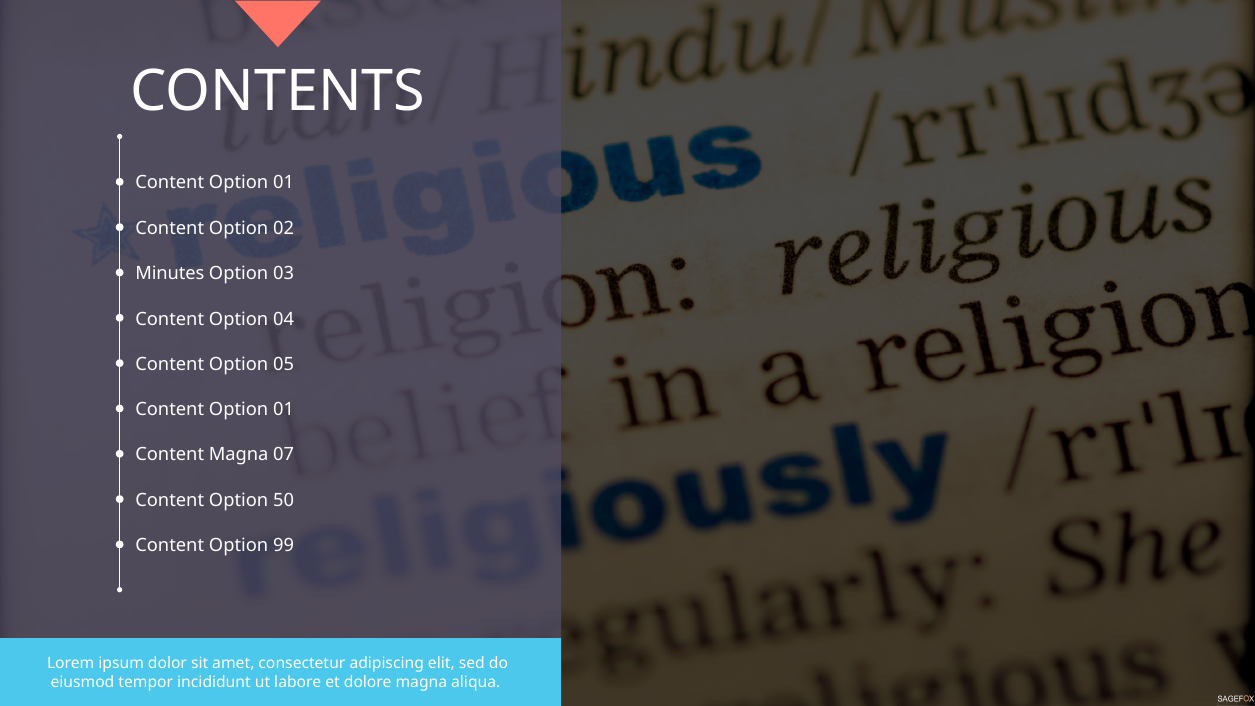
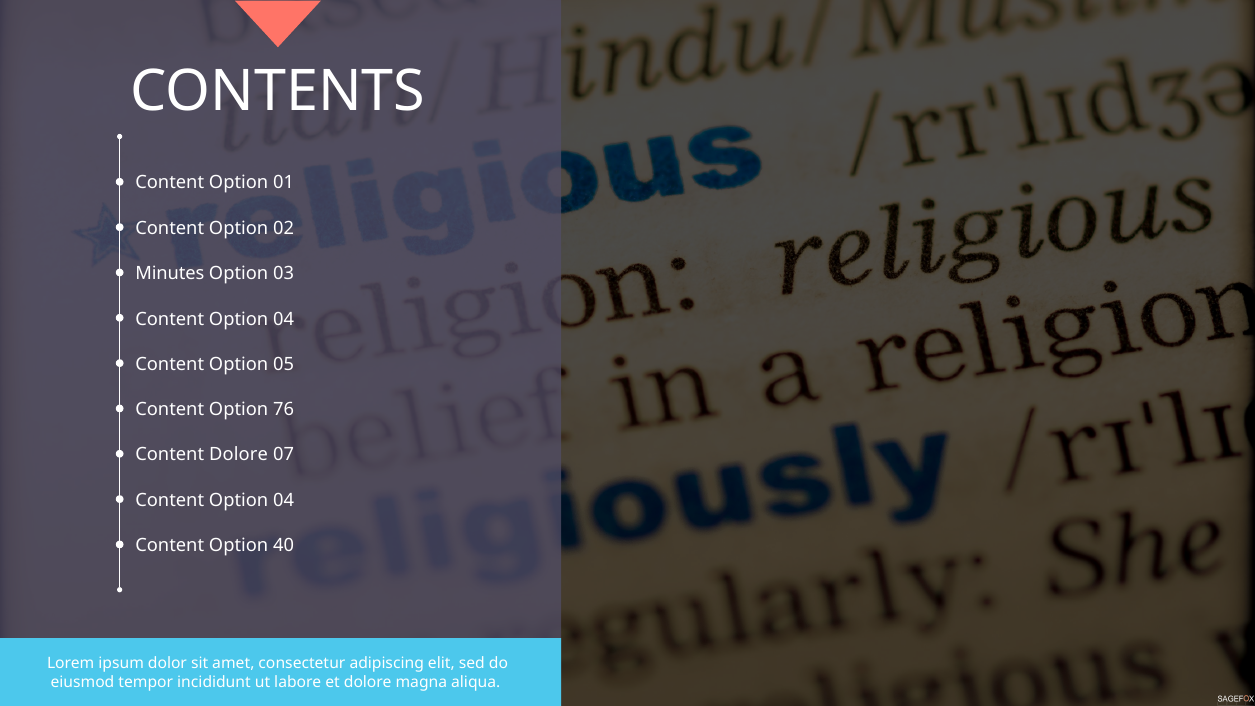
01 at (284, 410): 01 -> 76
Content Magna: Magna -> Dolore
50 at (284, 500): 50 -> 04
99: 99 -> 40
